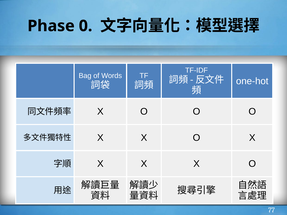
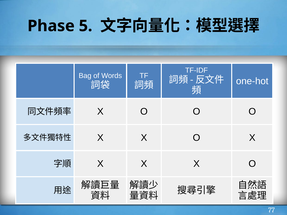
0: 0 -> 5
